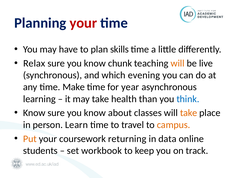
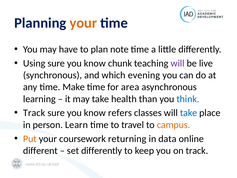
your at (83, 23) colour: red -> orange
skills: skills -> note
Relax: Relax -> Using
will at (178, 63) colour: orange -> purple
year: year -> area
Know at (34, 113): Know -> Track
about: about -> refers
take at (189, 113) colour: orange -> blue
students: students -> different
set workbook: workbook -> differently
